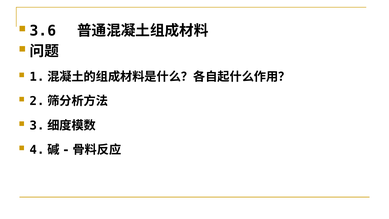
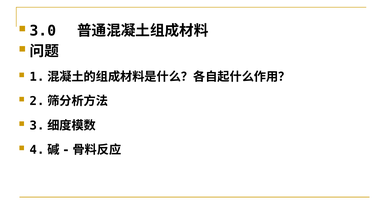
3.6: 3.6 -> 3.0
